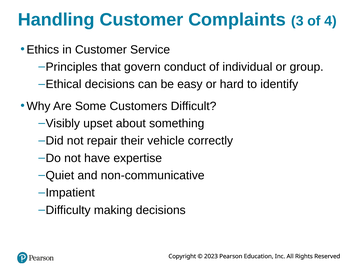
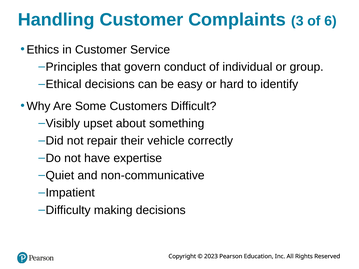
4: 4 -> 6
